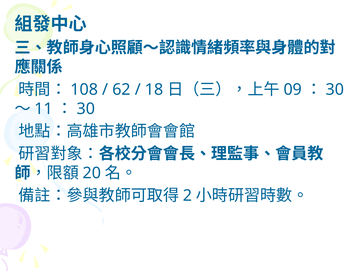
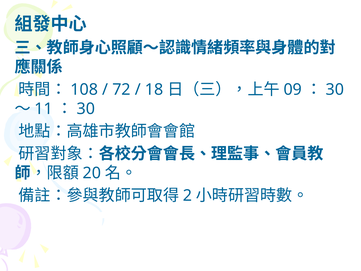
62: 62 -> 72
